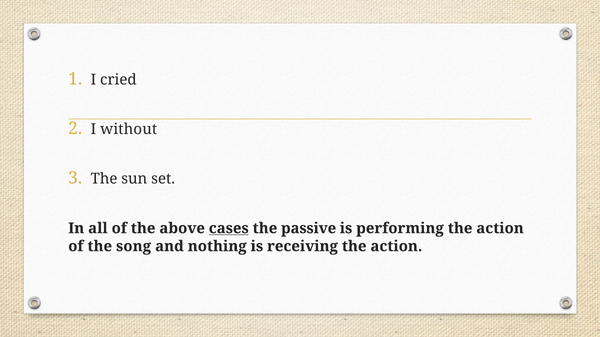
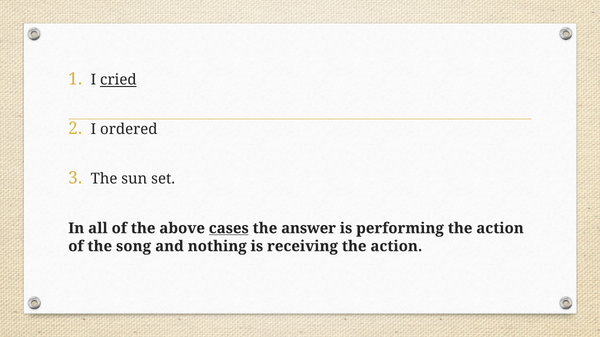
cried underline: none -> present
without: without -> ordered
passive: passive -> answer
